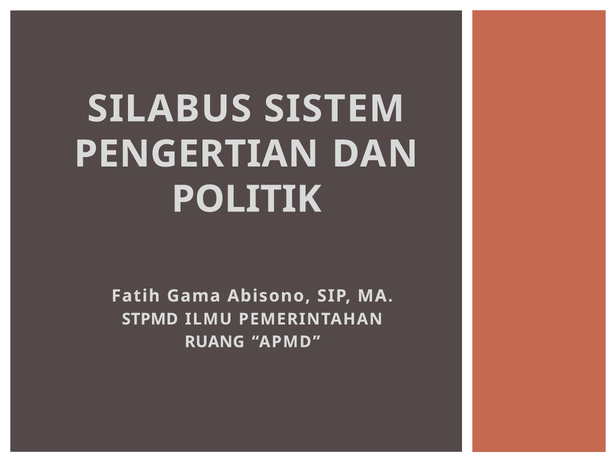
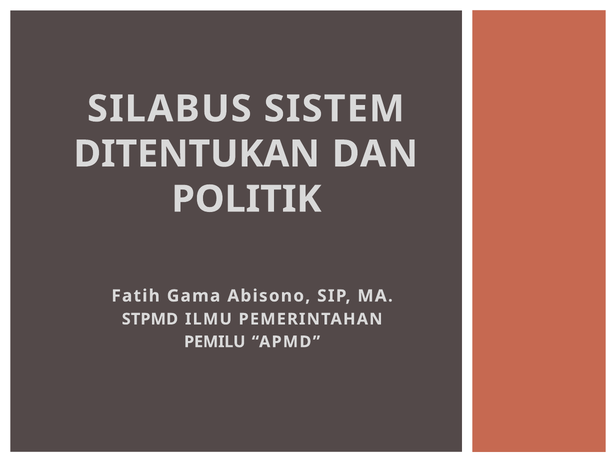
PENGERTIAN: PENGERTIAN -> DITENTUKAN
RUANG: RUANG -> PEMILU
